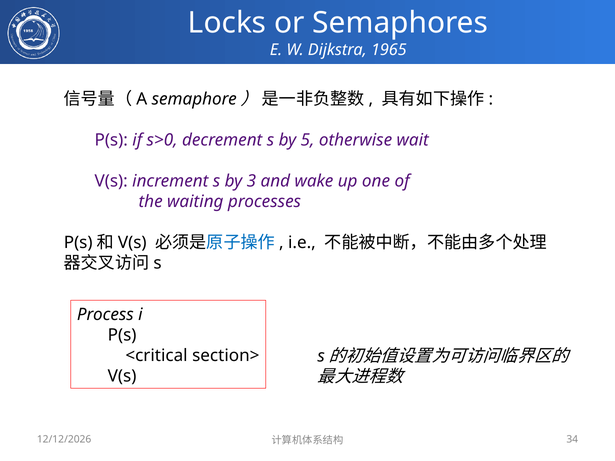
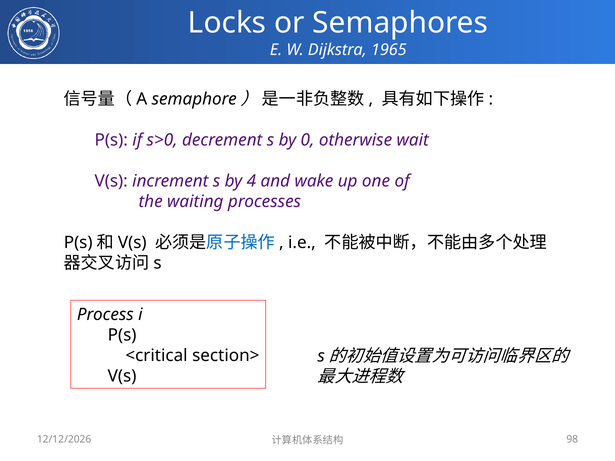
5: 5 -> 0
3: 3 -> 4
34: 34 -> 98
